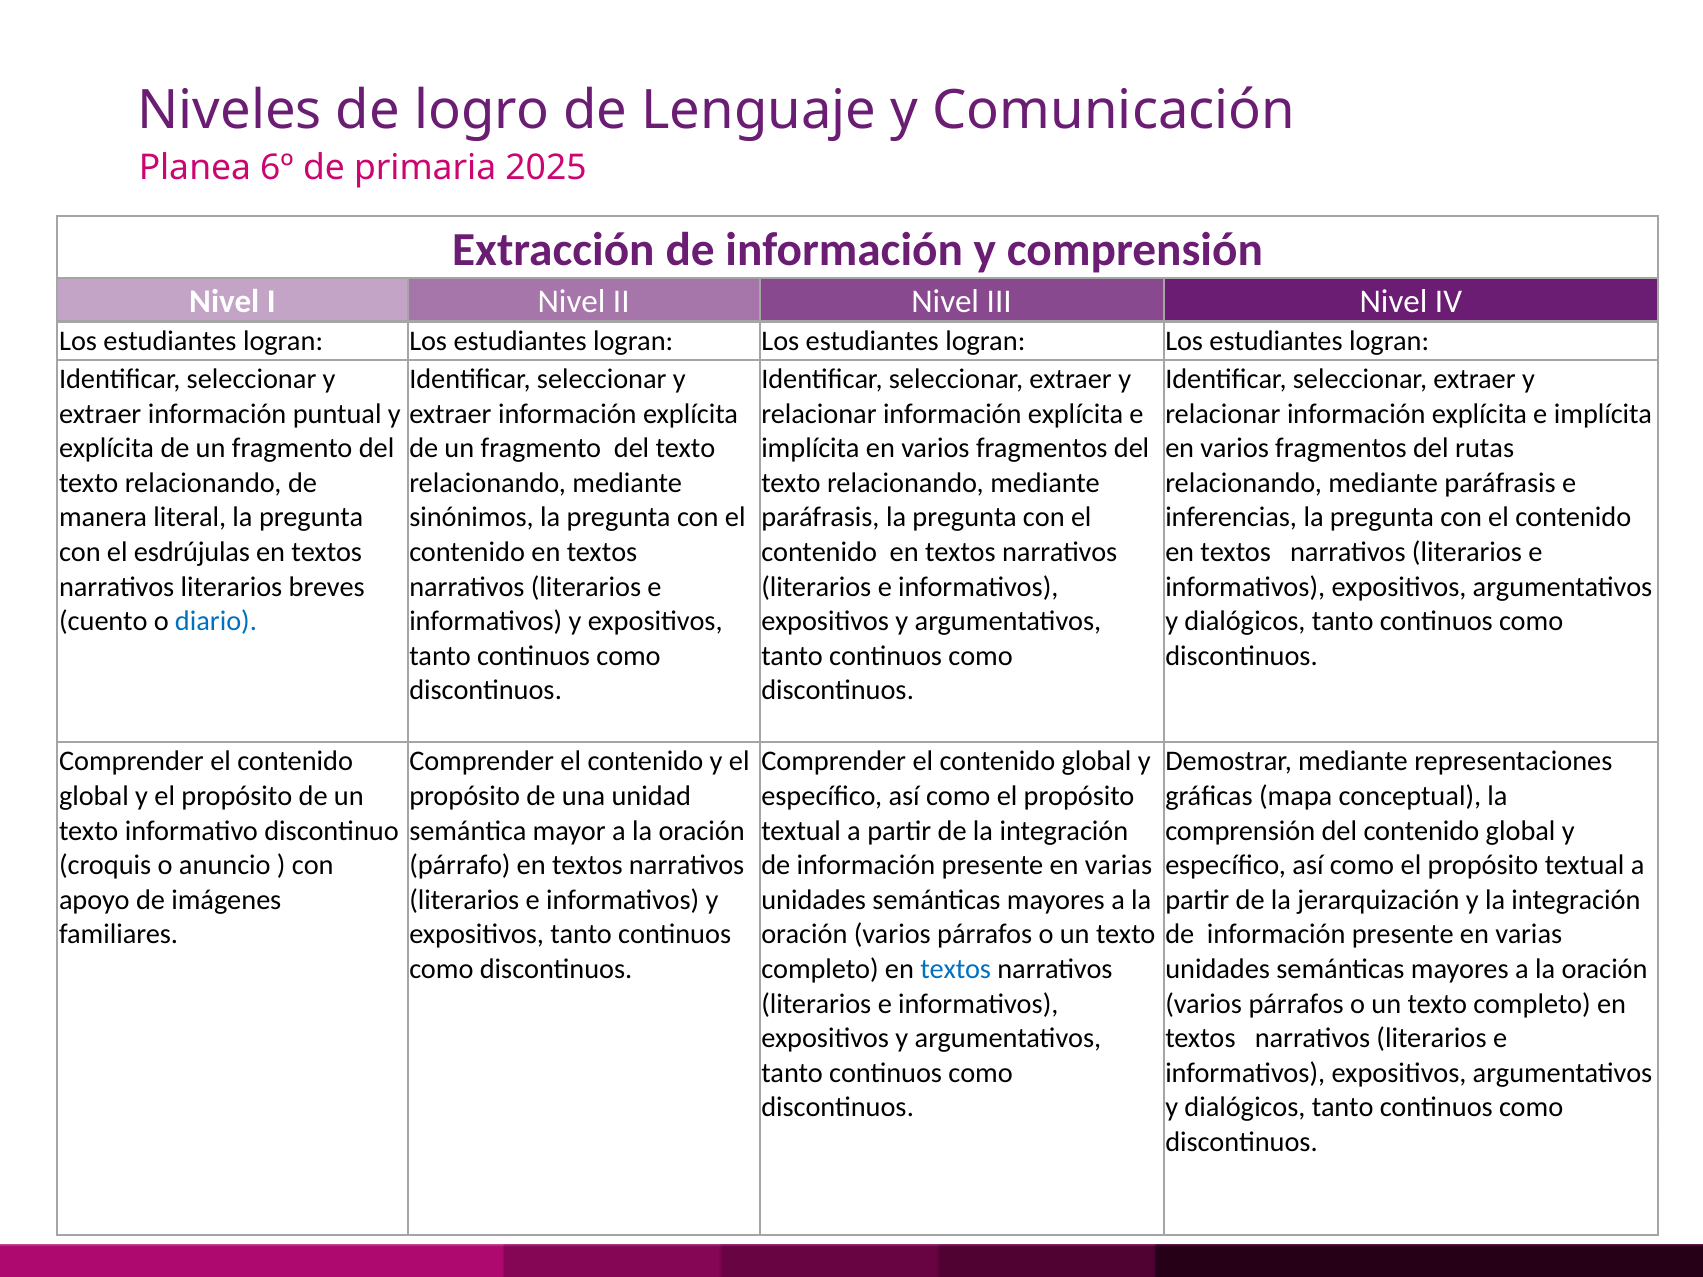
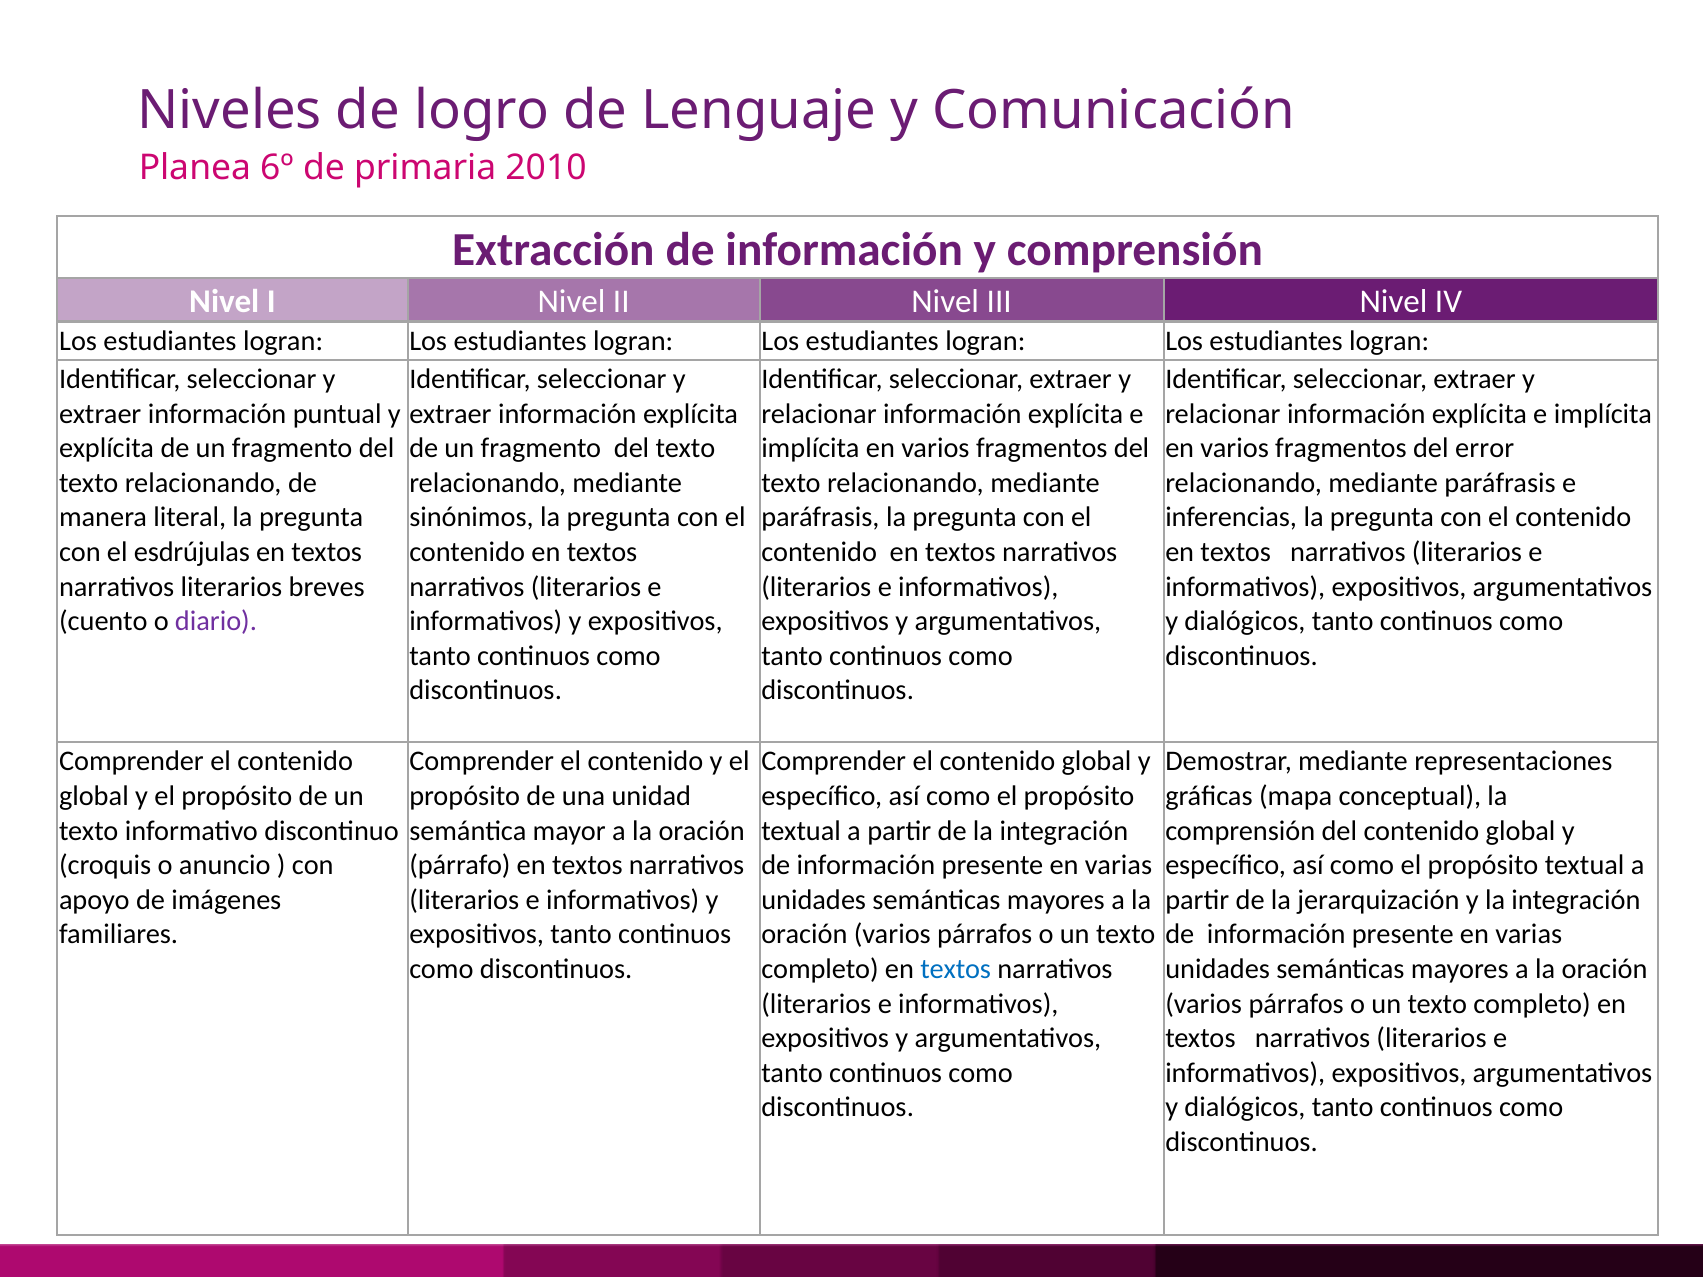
2025: 2025 -> 2010
rutas: rutas -> error
diario colour: blue -> purple
